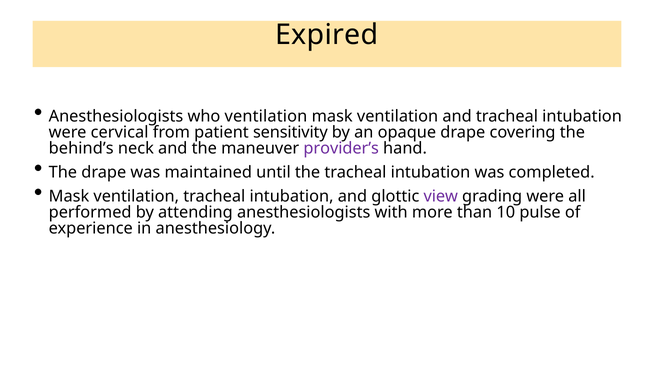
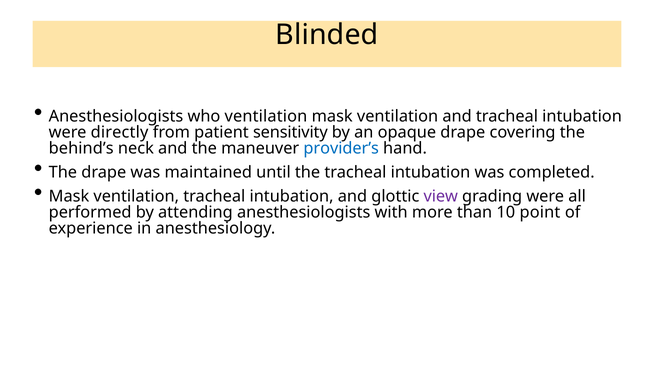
Expired: Expired -> Blinded
cervical: cervical -> directly
provider’s colour: purple -> blue
pulse: pulse -> point
